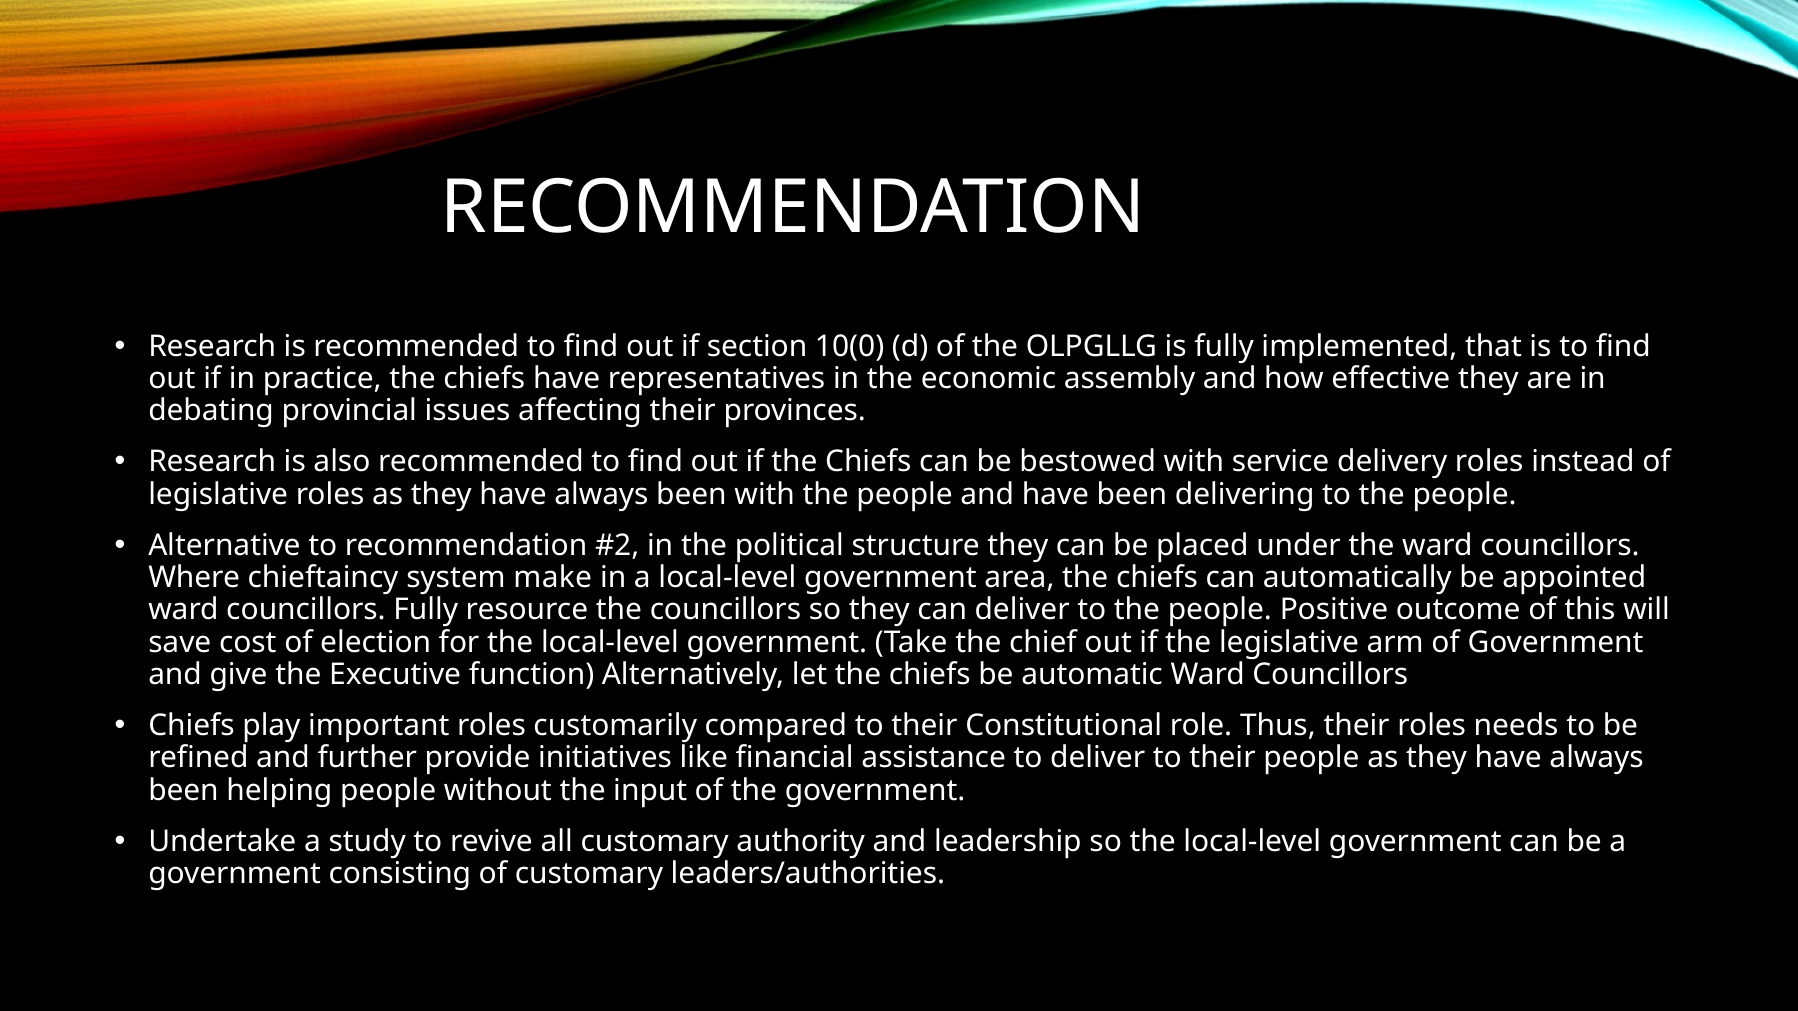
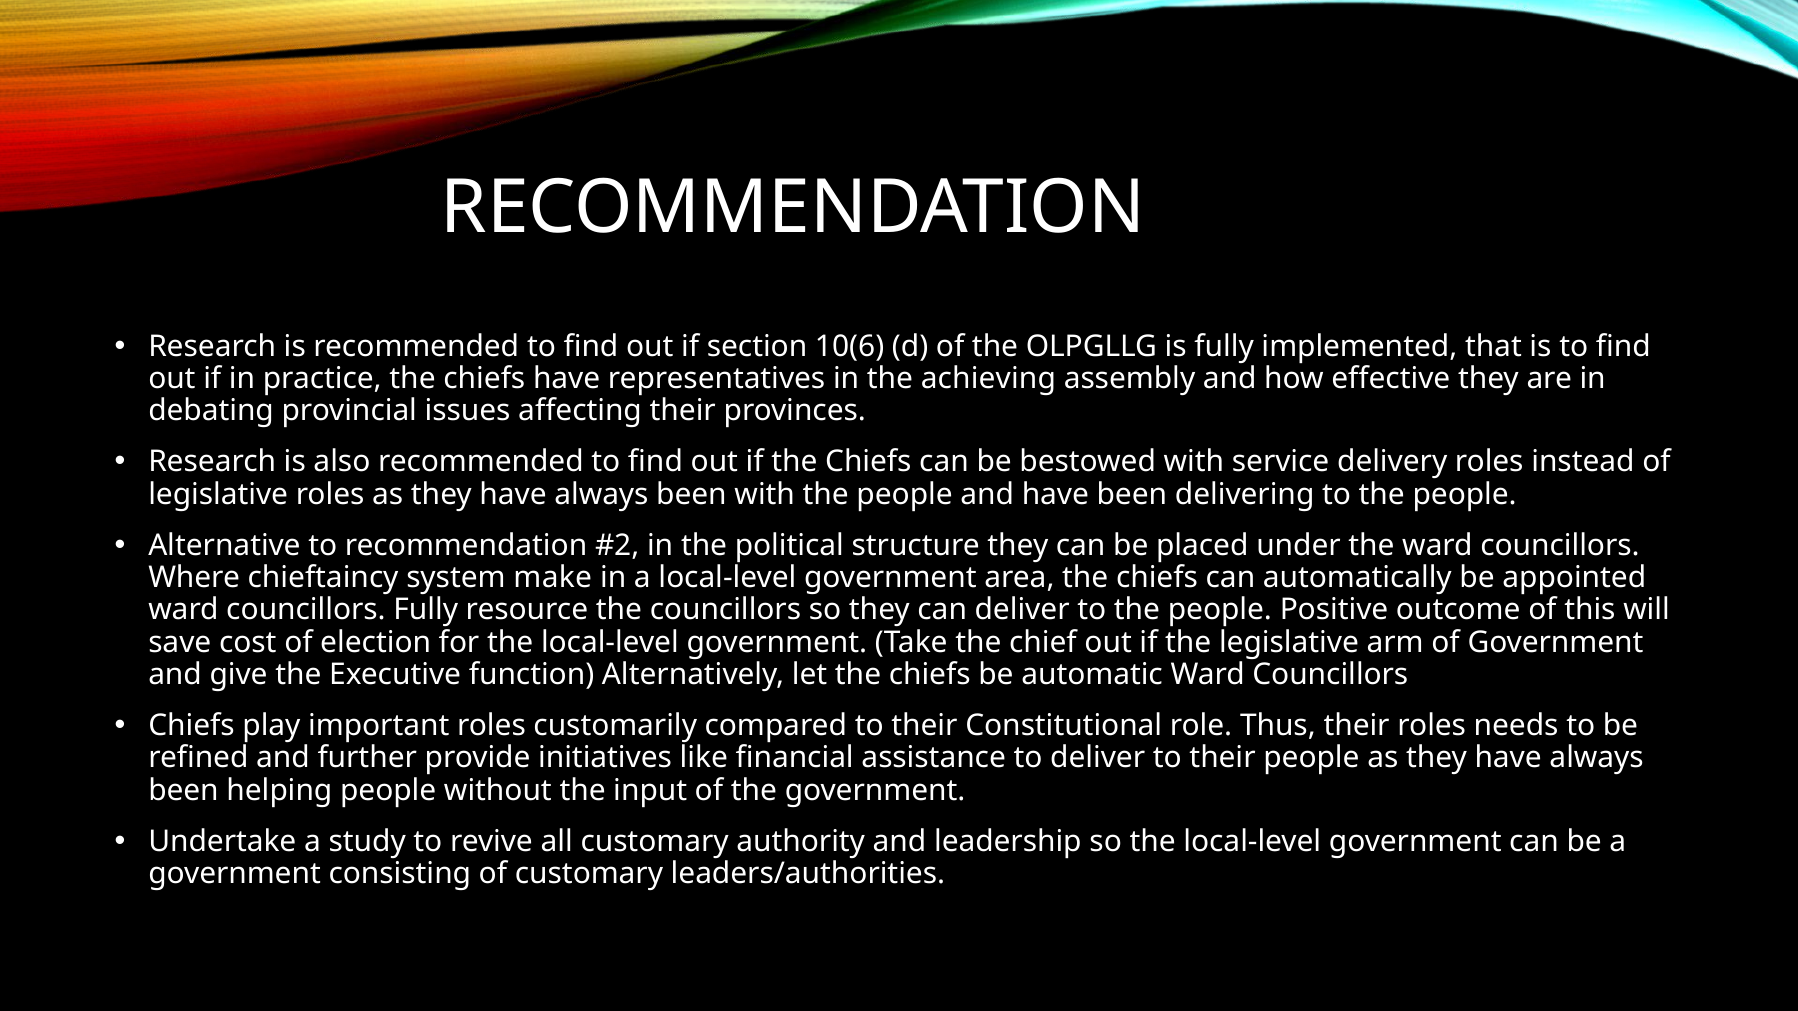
10(0: 10(0 -> 10(6
economic: economic -> achieving
